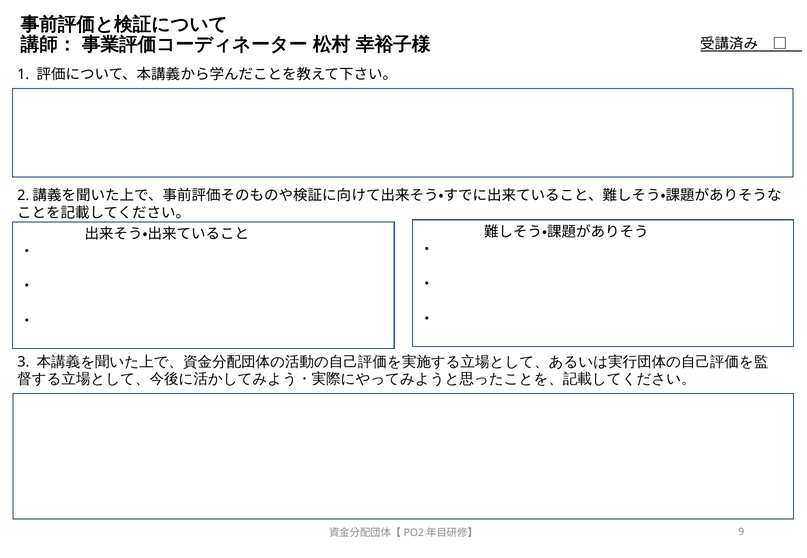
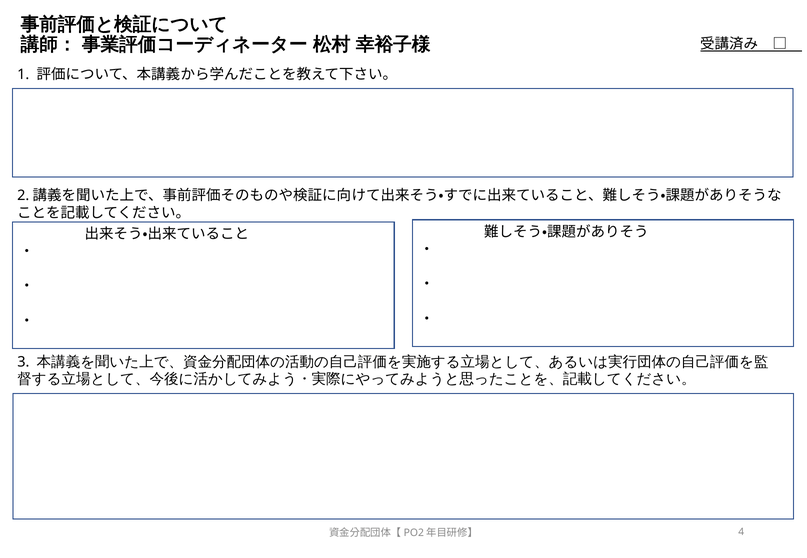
9: 9 -> 4
